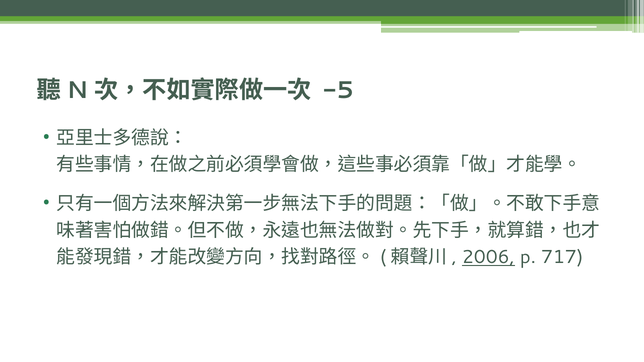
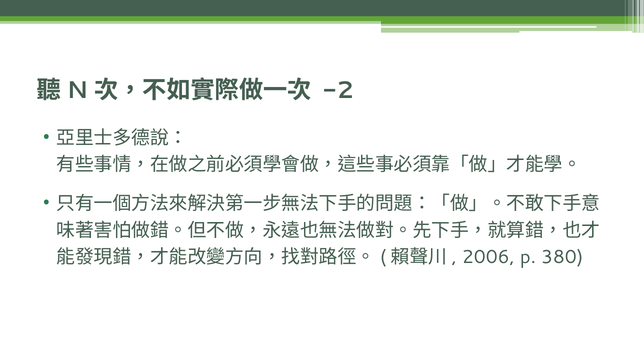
-5: -5 -> -2
2006 underline: present -> none
717: 717 -> 380
